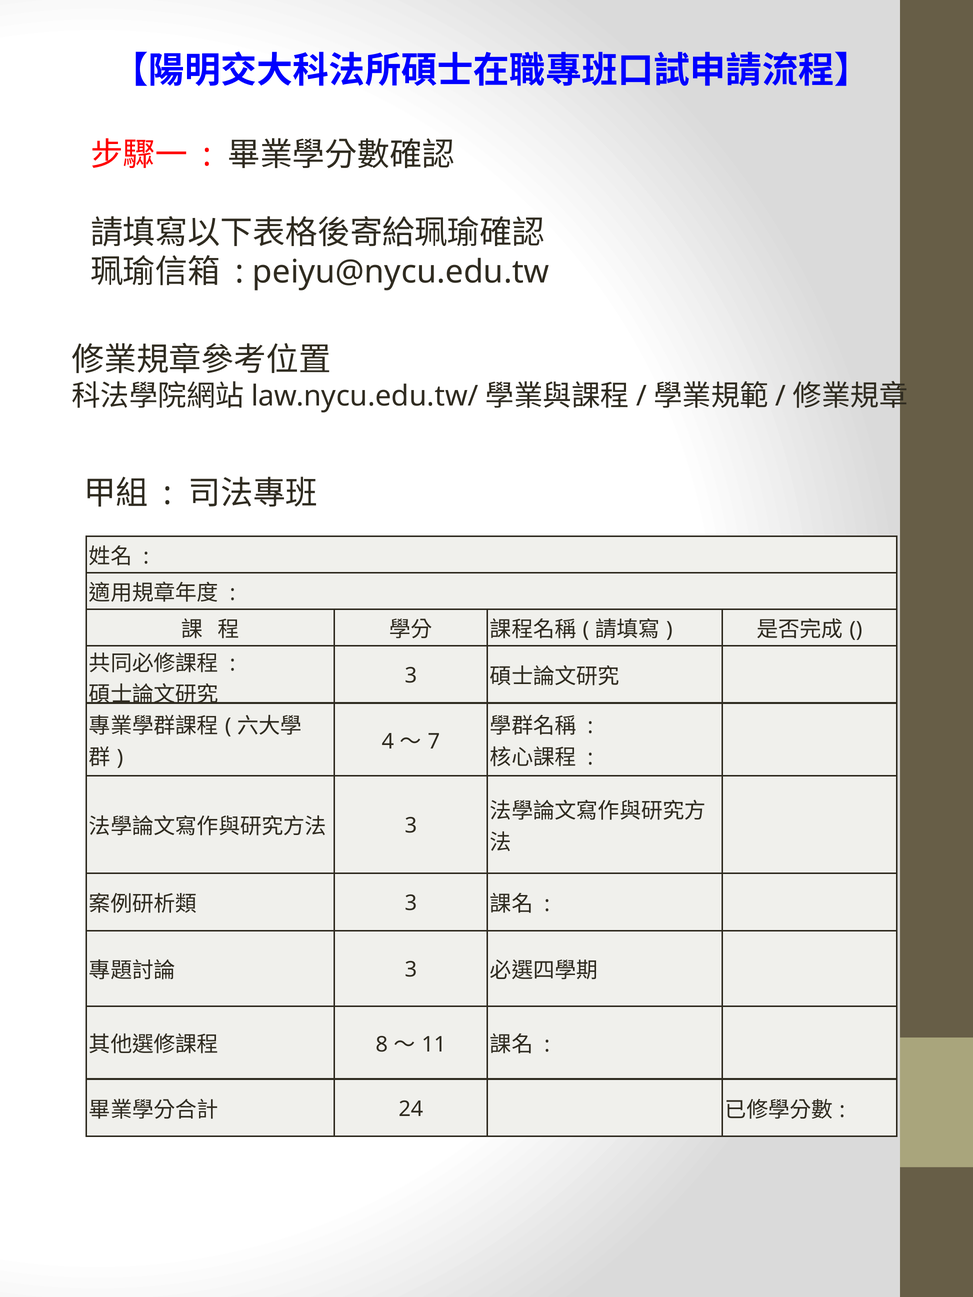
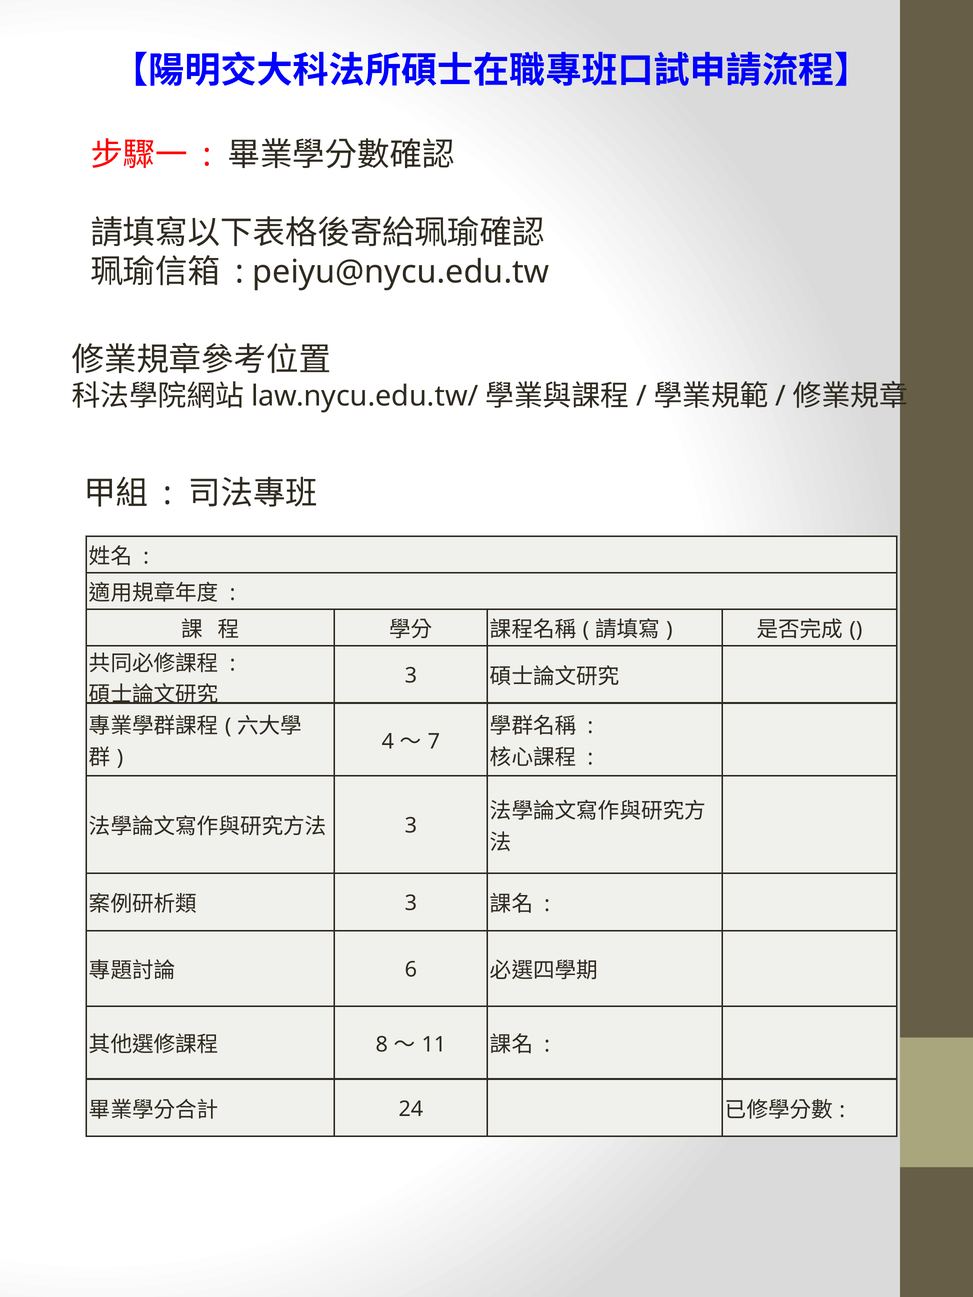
3 at (411, 970): 3 -> 6
